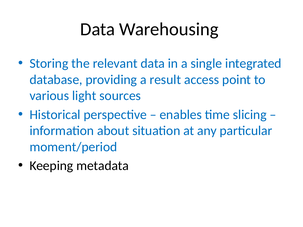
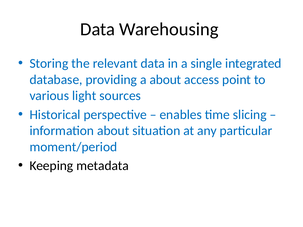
a result: result -> about
